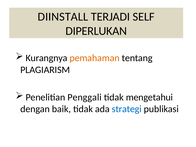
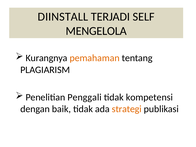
DIPERLUKAN: DIPERLUKAN -> MENGELOLA
mengetahui: mengetahui -> kompetensi
strategi colour: blue -> orange
